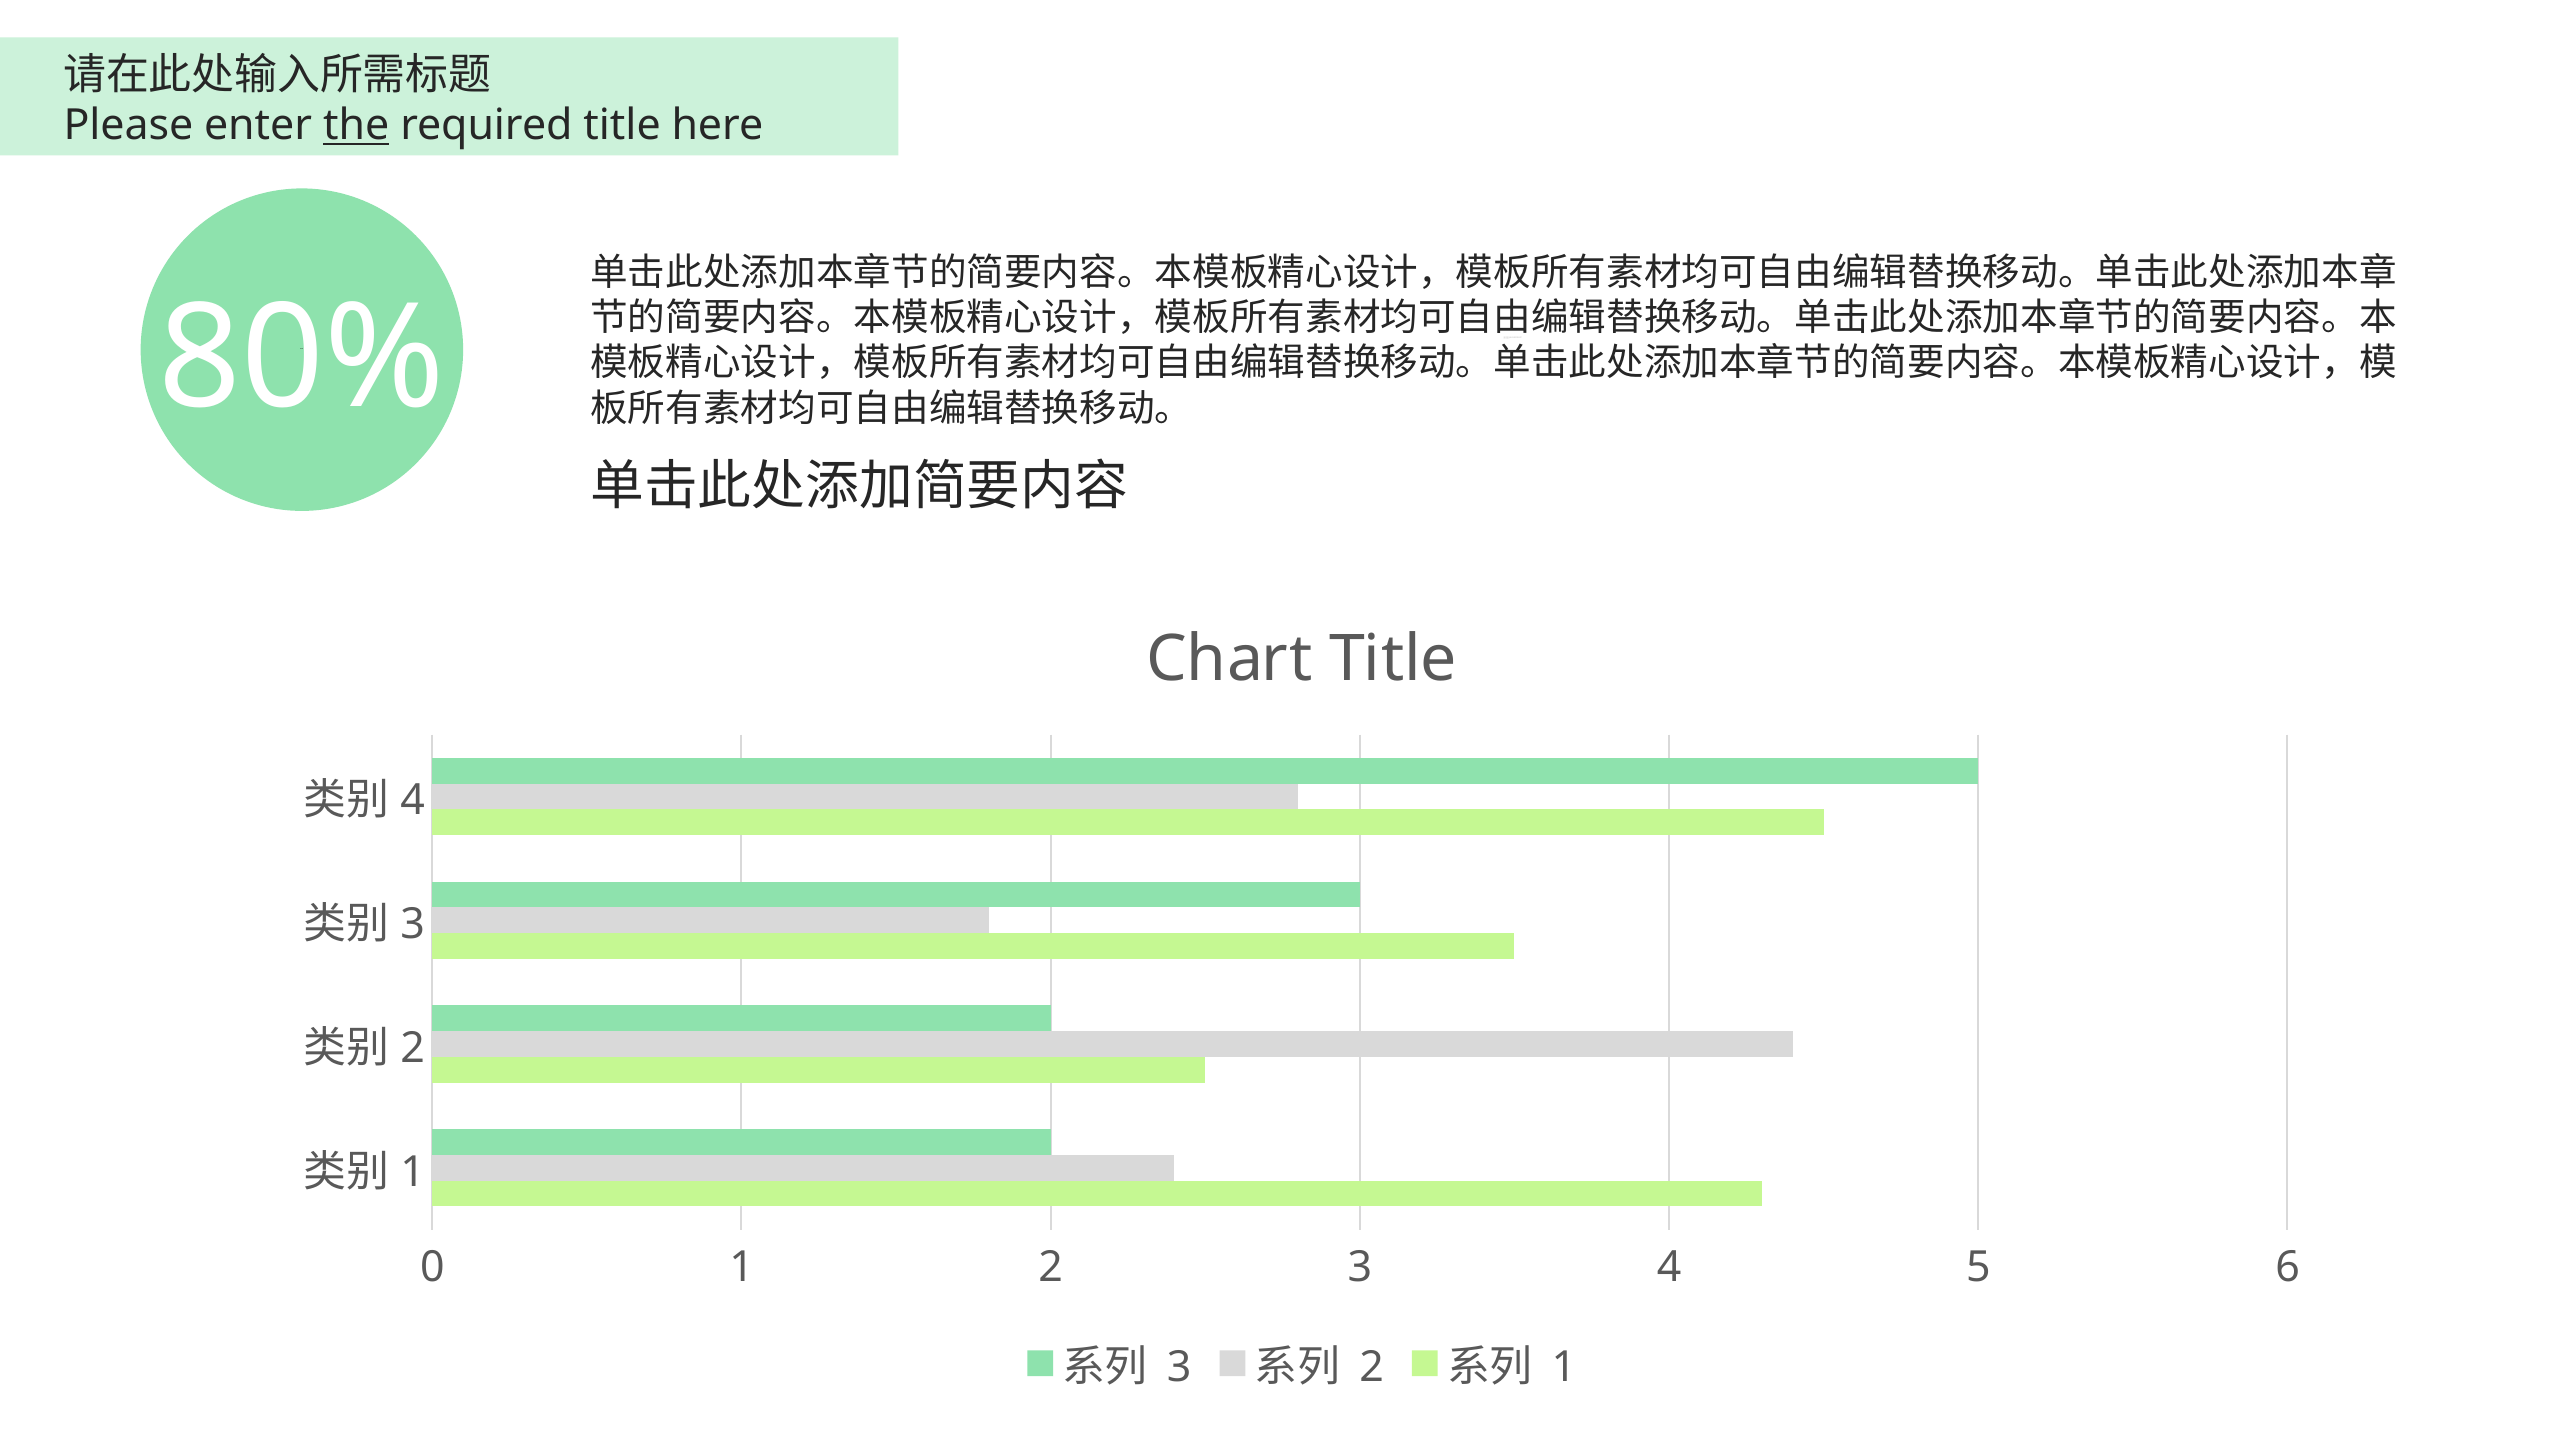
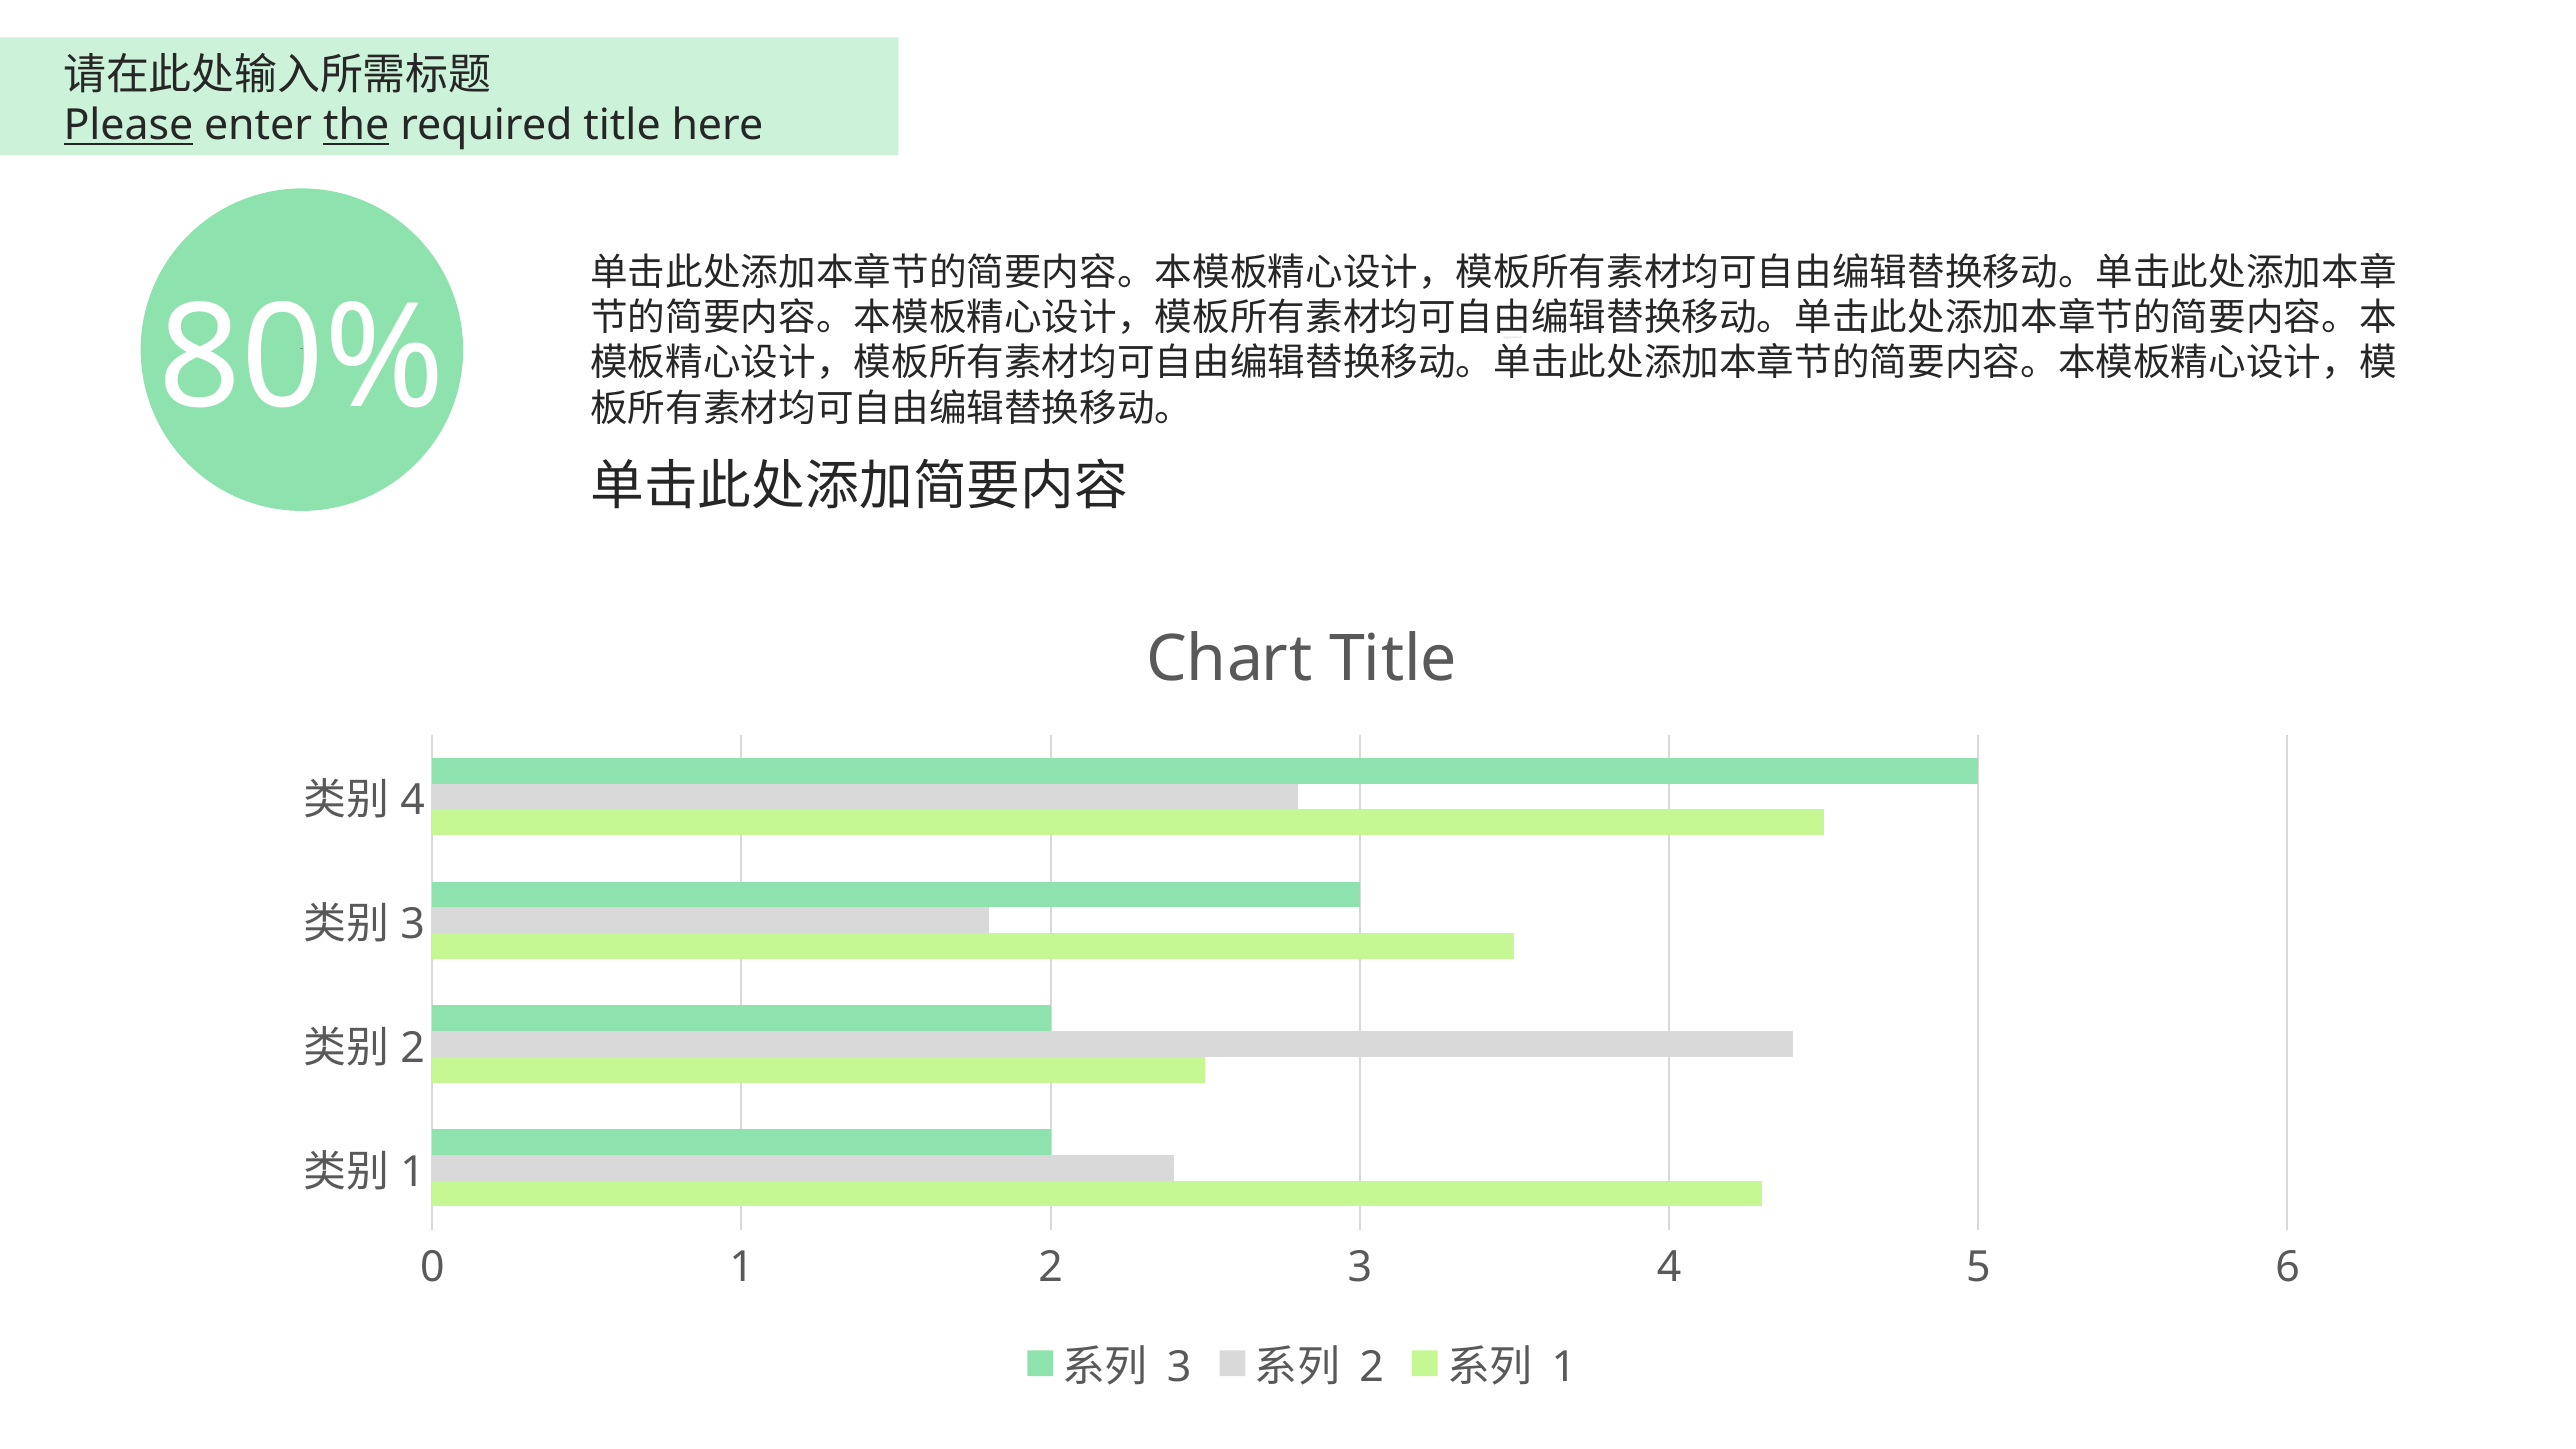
Please underline: none -> present
